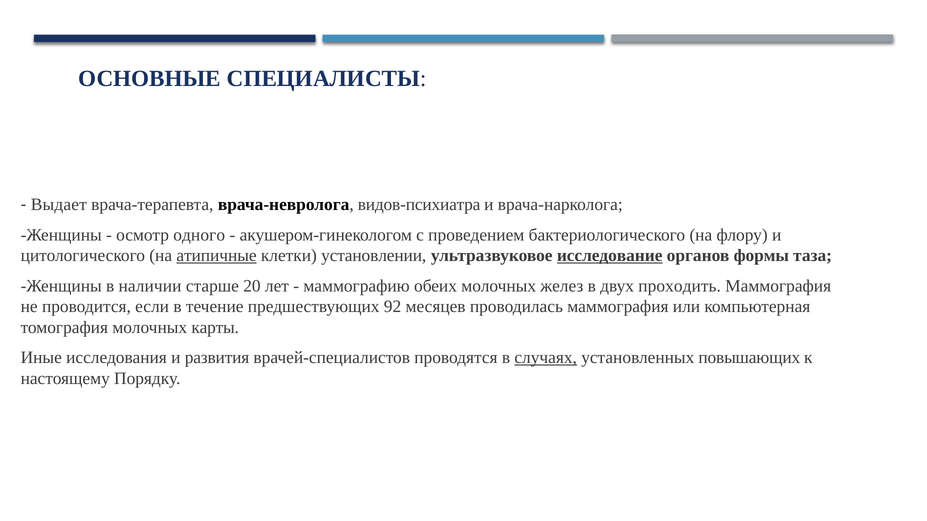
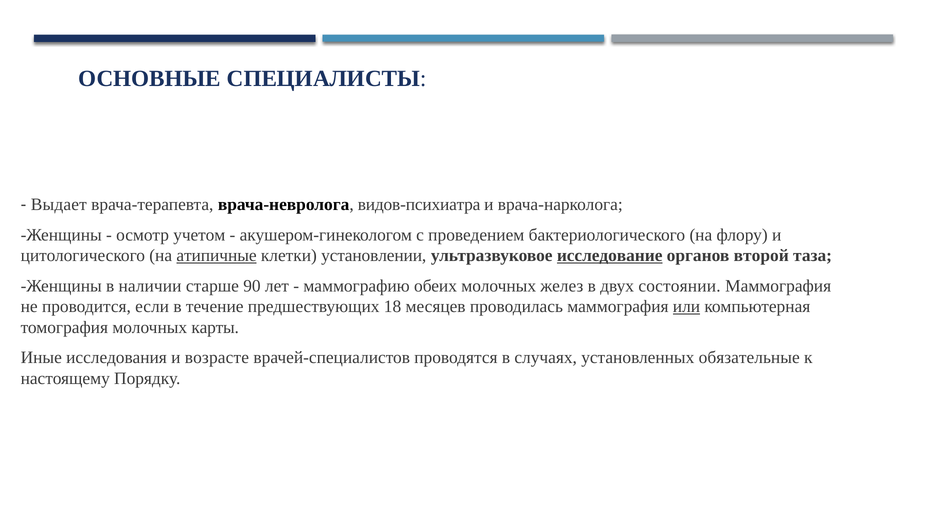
одного: одного -> учетом
формы: формы -> второй
20: 20 -> 90
проходить: проходить -> состоянии
92: 92 -> 18
или underline: none -> present
развития: развития -> возрасте
случаях underline: present -> none
повышающих: повышающих -> обязательные
